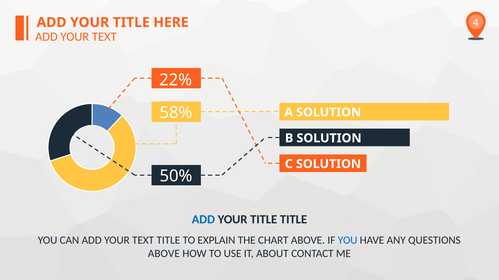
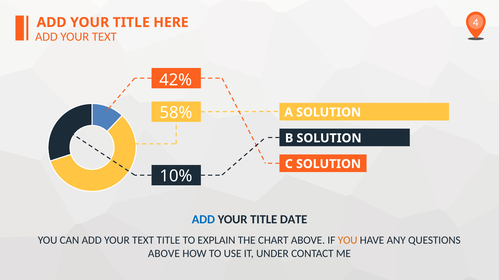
22%: 22% -> 42%
50%: 50% -> 10%
TITLE TITLE: TITLE -> DATE
YOU at (348, 241) colour: blue -> orange
ABOUT: ABOUT -> UNDER
